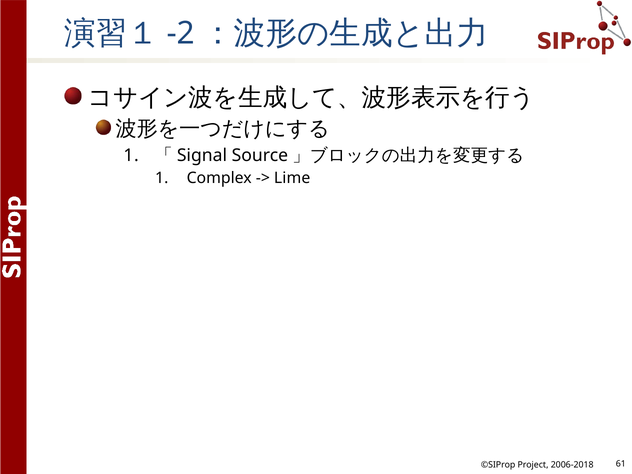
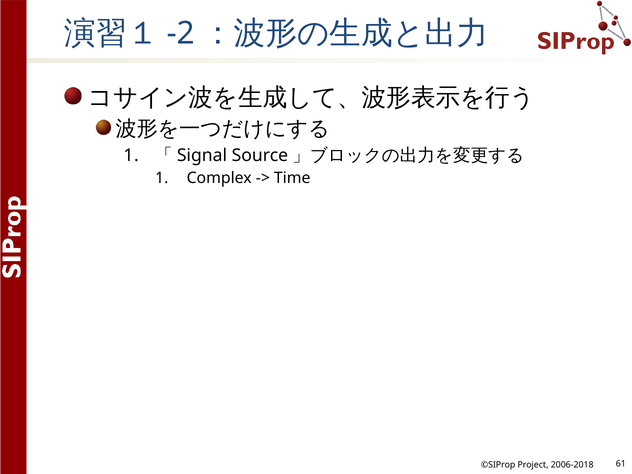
Lime: Lime -> Time
